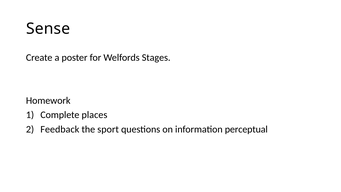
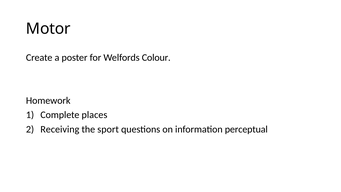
Sense: Sense -> Motor
Stages: Stages -> Colour
Feedback: Feedback -> Receiving
